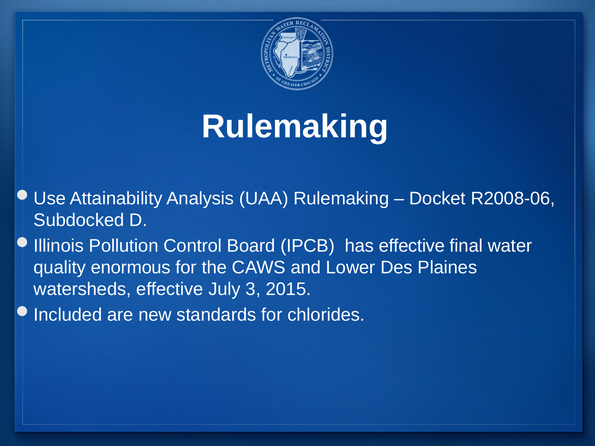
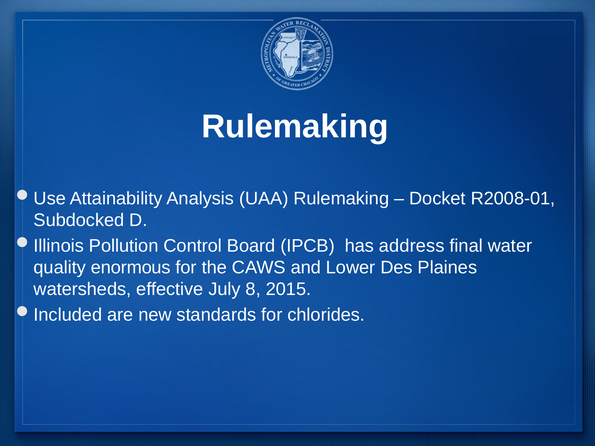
R2008-06: R2008-06 -> R2008-01
has effective: effective -> address
3: 3 -> 8
